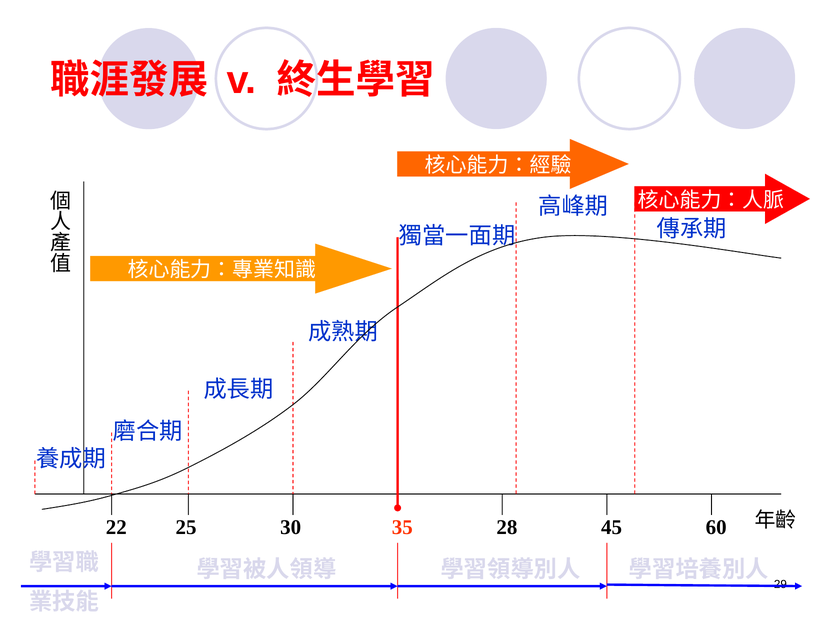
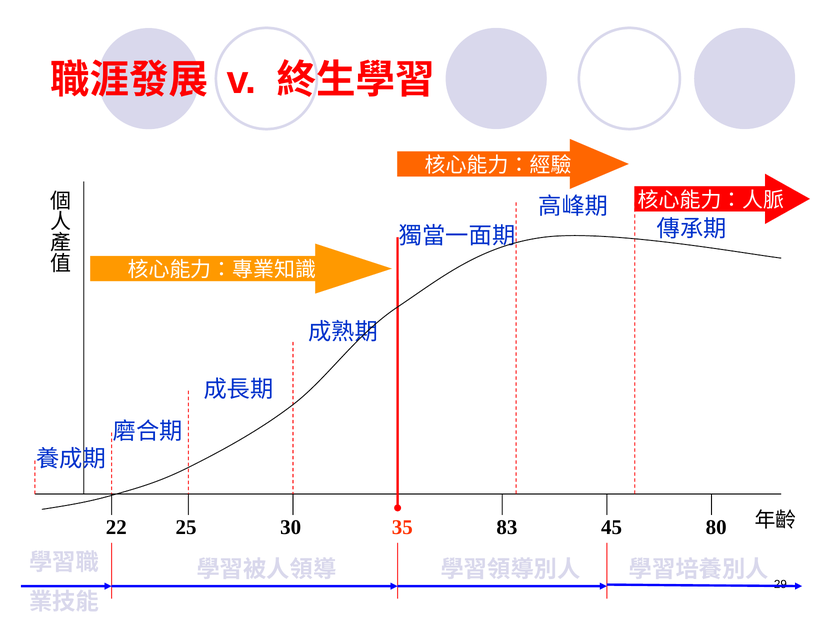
28: 28 -> 83
60: 60 -> 80
